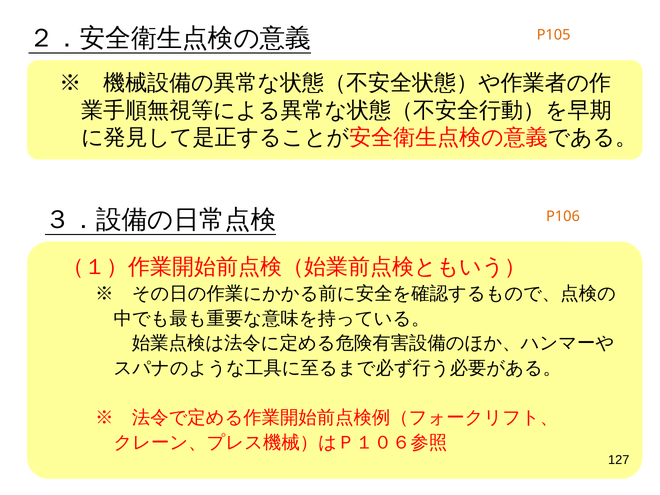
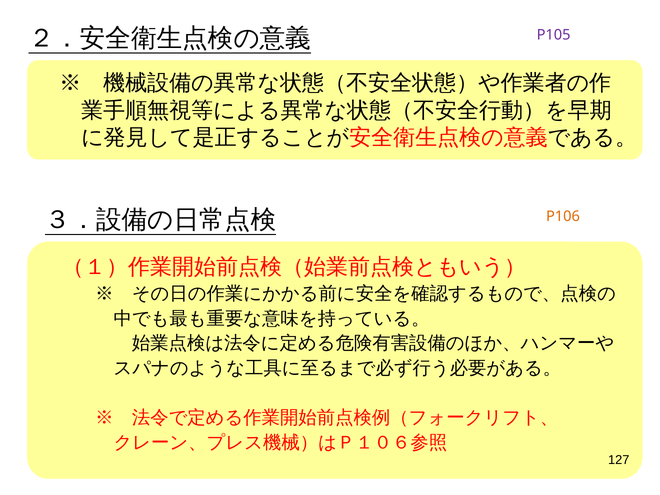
P105 colour: orange -> purple
